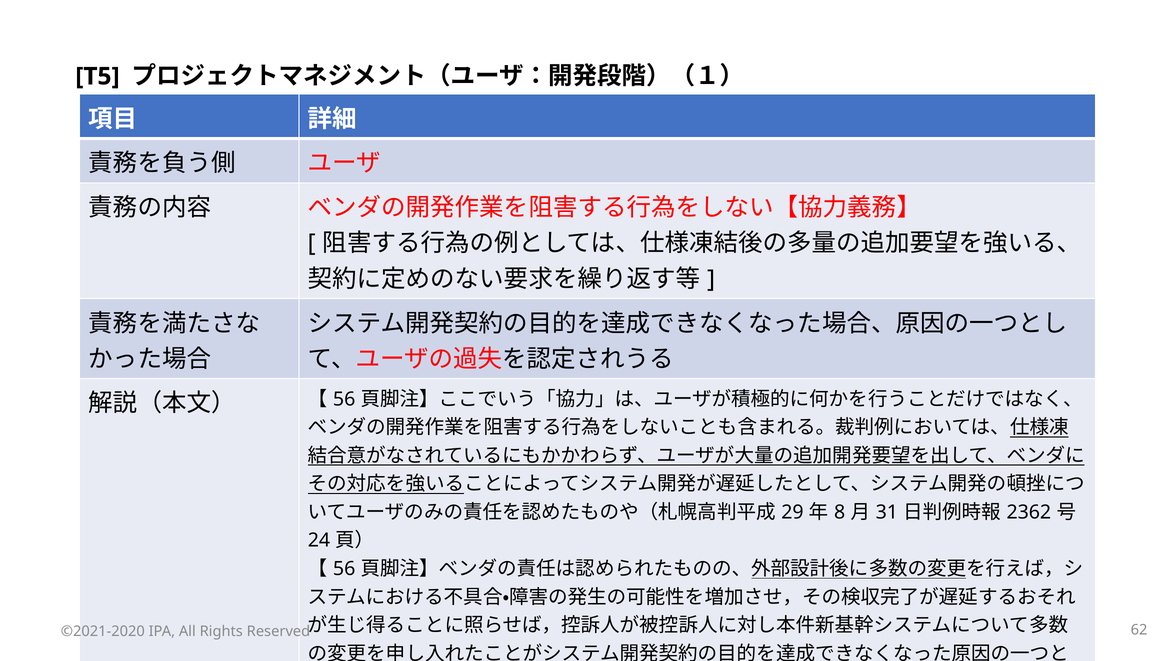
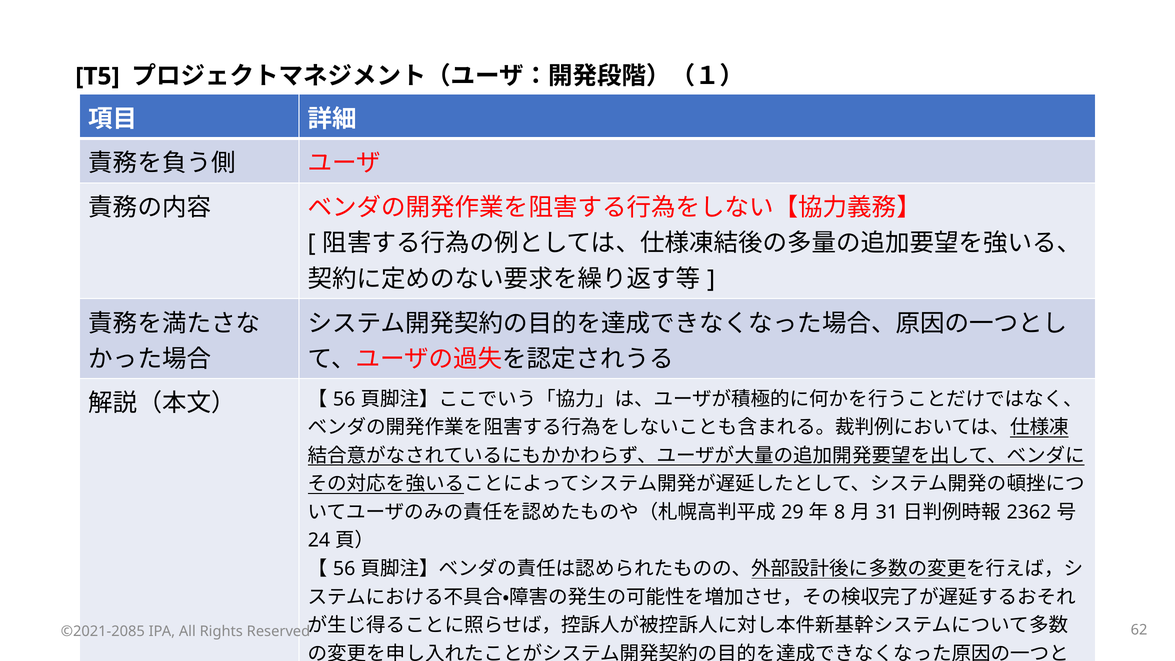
©2021-2020: ©2021-2020 -> ©2021-2085
